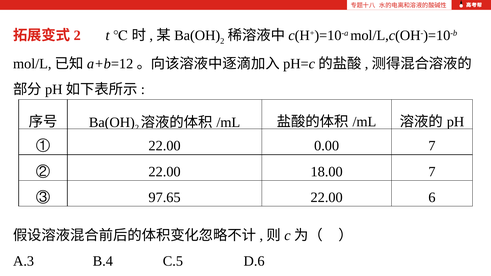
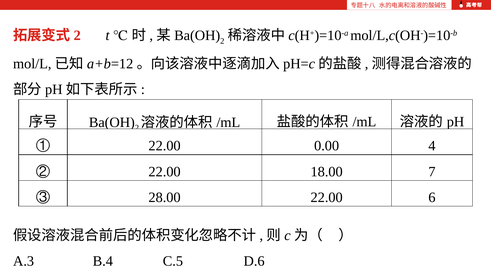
0.00 7: 7 -> 4
97.65: 97.65 -> 28.00
